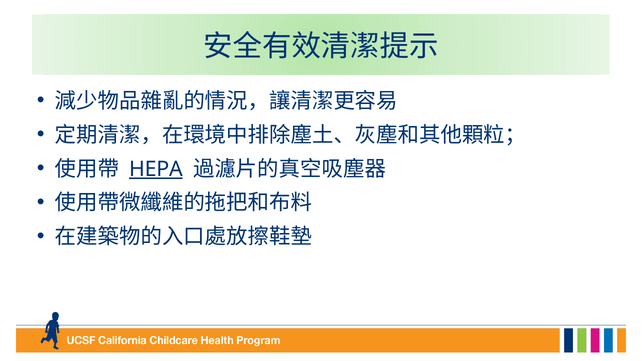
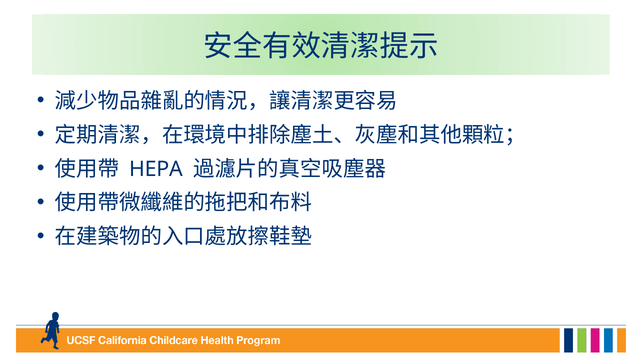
HEPA underline: present -> none
